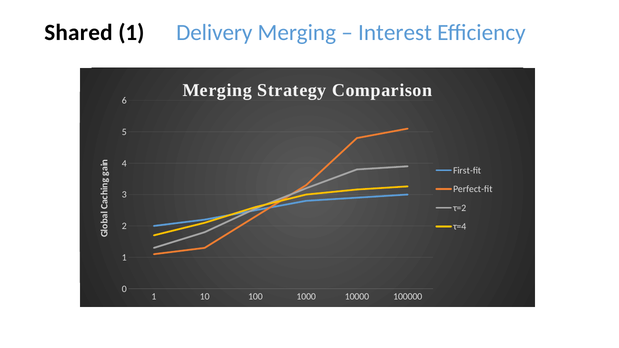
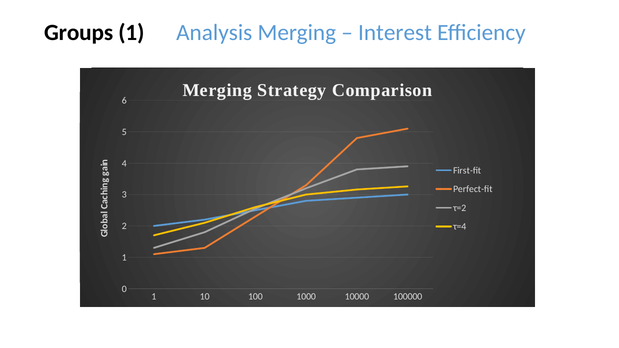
Shared: Shared -> Groups
Delivery: Delivery -> Analysis
